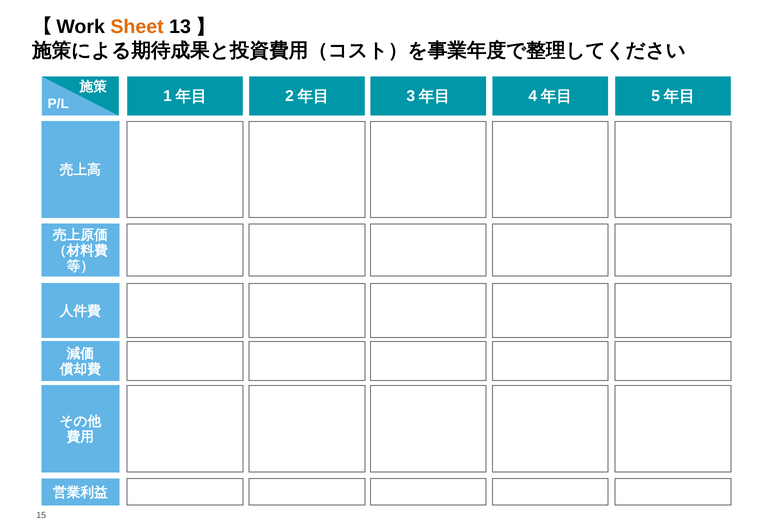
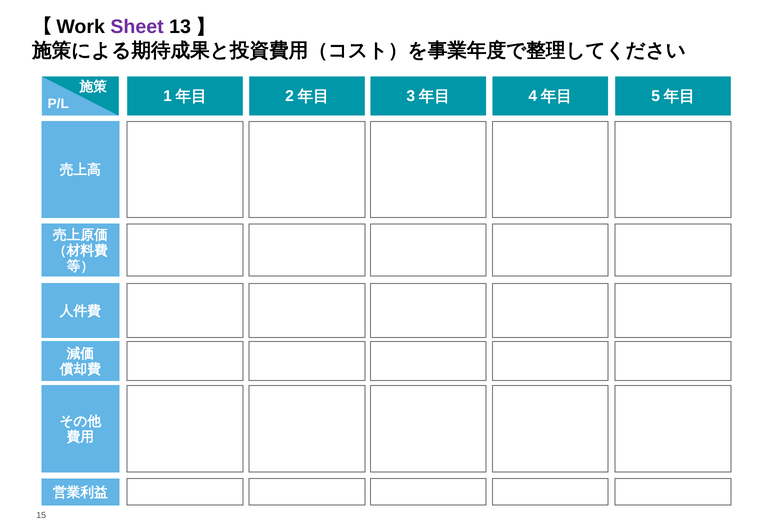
Sheet colour: orange -> purple
